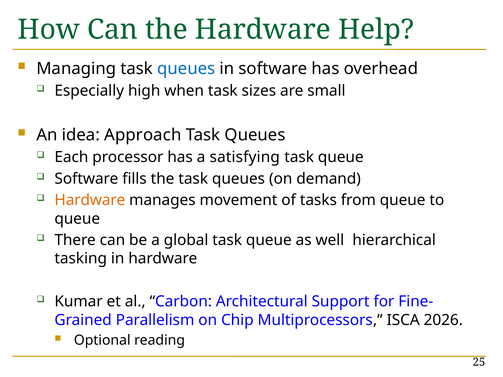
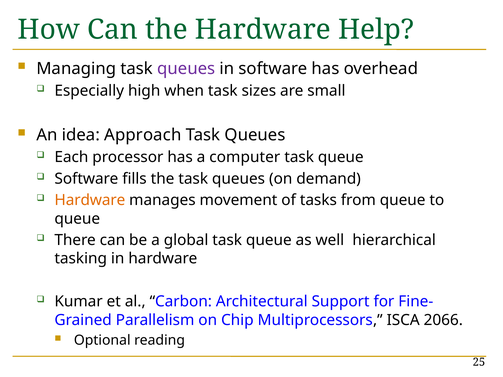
queues at (186, 69) colour: blue -> purple
satisfying: satisfying -> computer
2026: 2026 -> 2066
